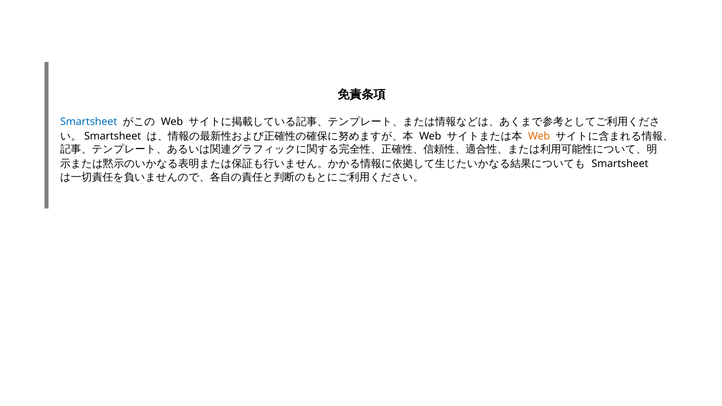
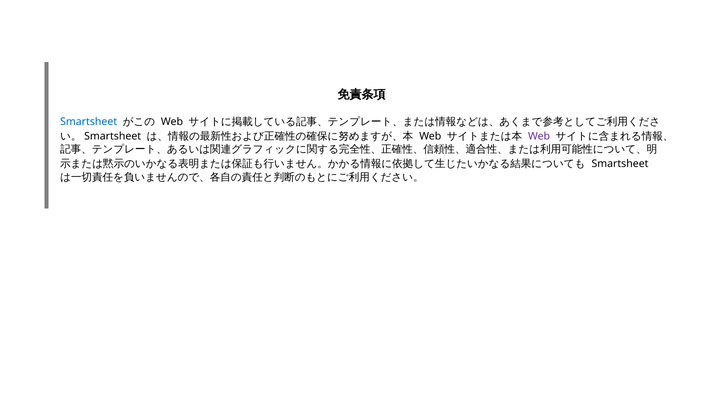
Web at (539, 136) colour: orange -> purple
